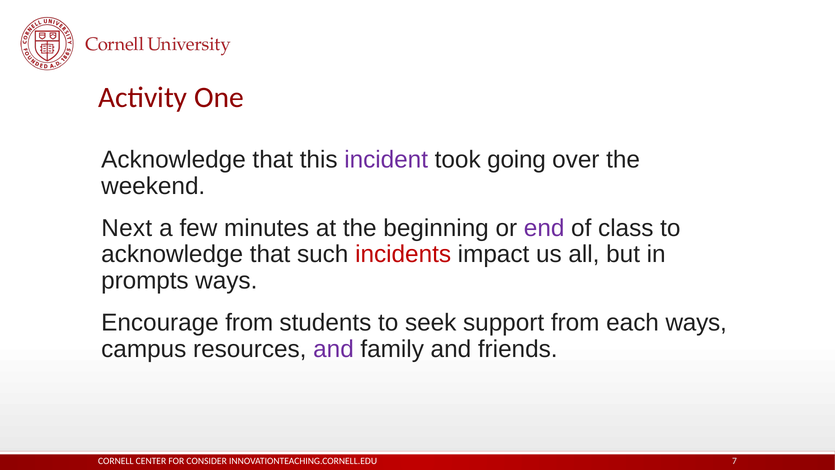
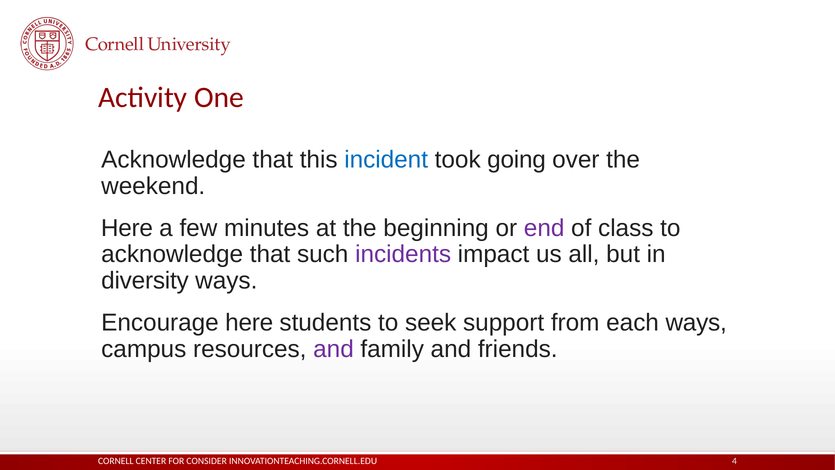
incident colour: purple -> blue
Next at (127, 228): Next -> Here
incidents colour: red -> purple
prompts: prompts -> diversity
Encourage from: from -> here
7: 7 -> 4
